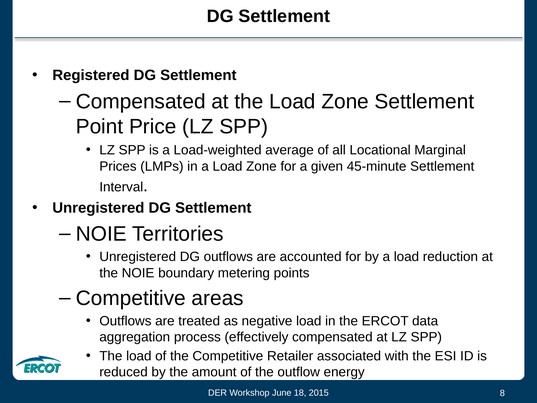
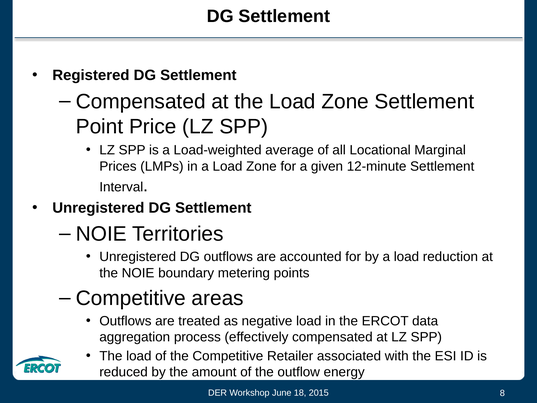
45-minute: 45-minute -> 12-minute
